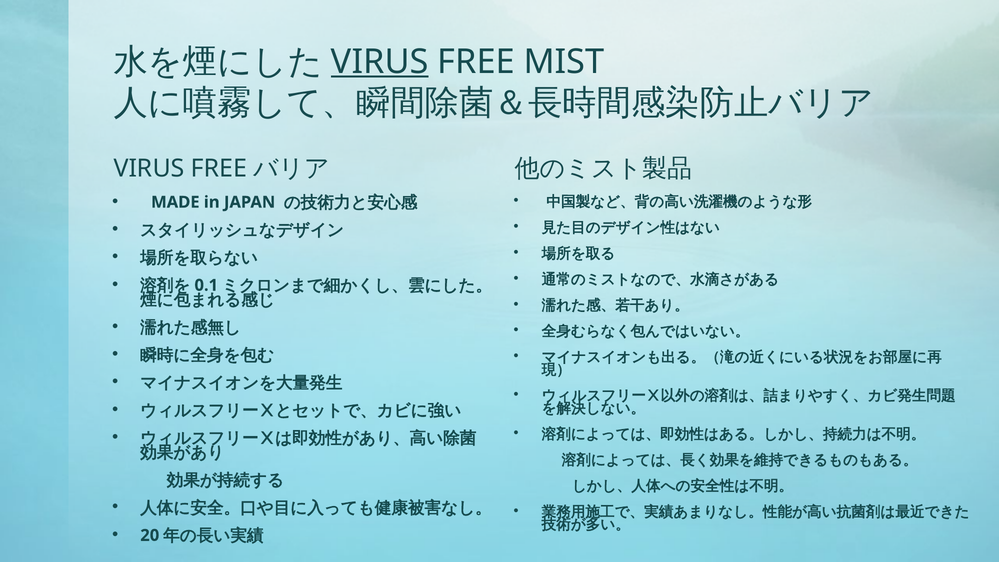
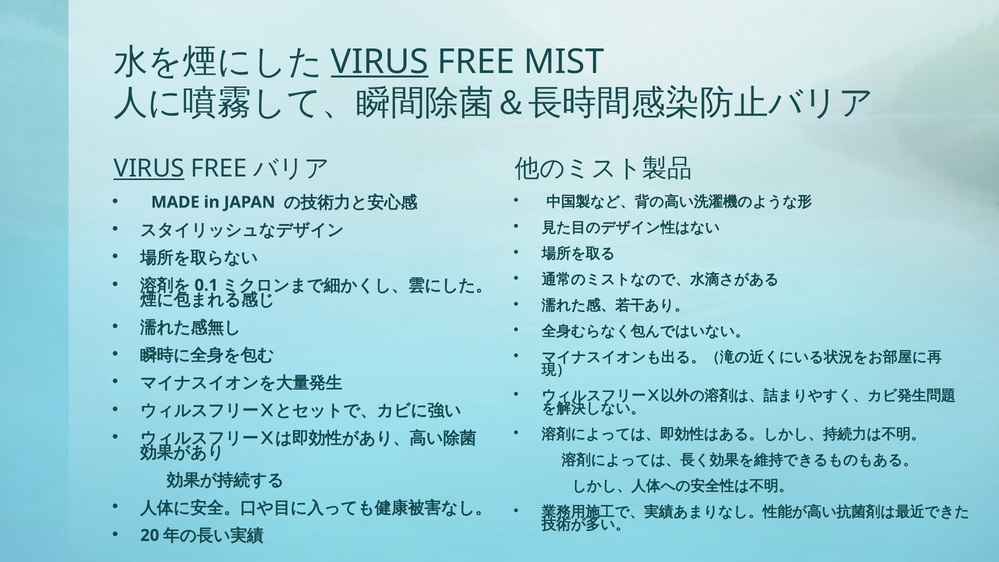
VIRUS at (149, 168) underline: none -> present
